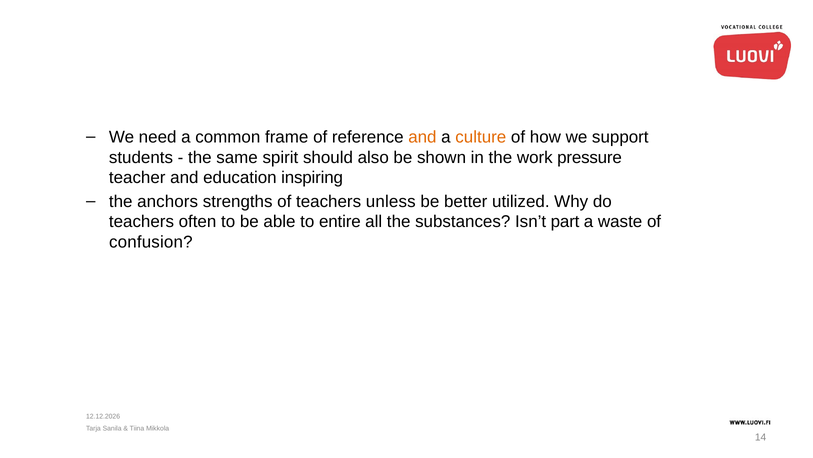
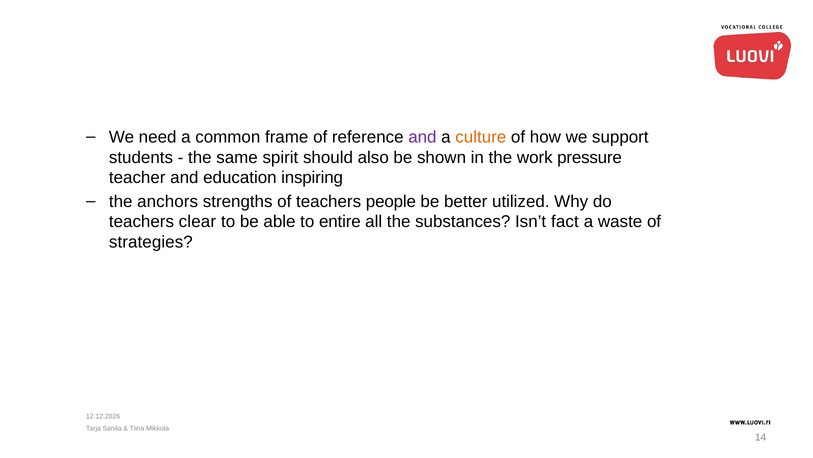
and at (422, 137) colour: orange -> purple
unless: unless -> people
often: often -> clear
part: part -> fact
confusion: confusion -> strategies
